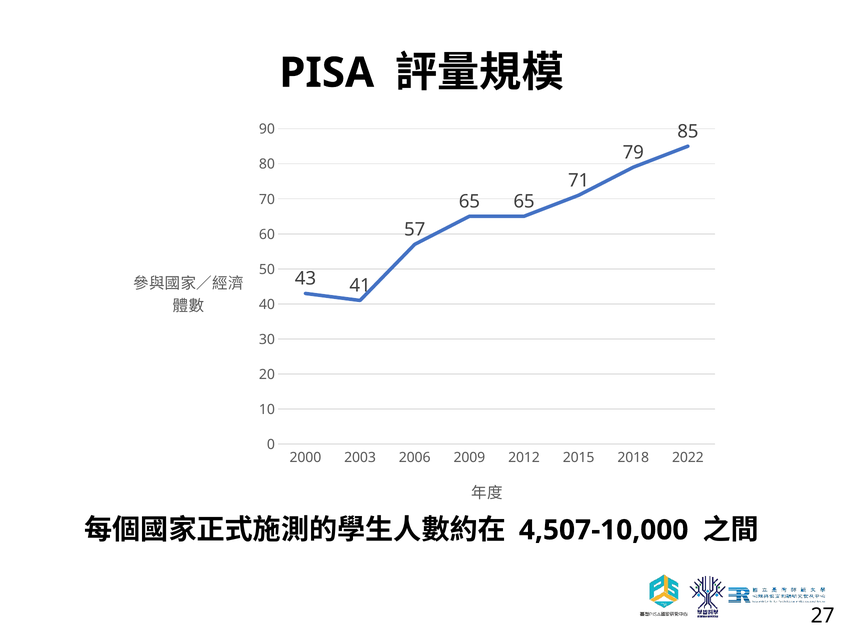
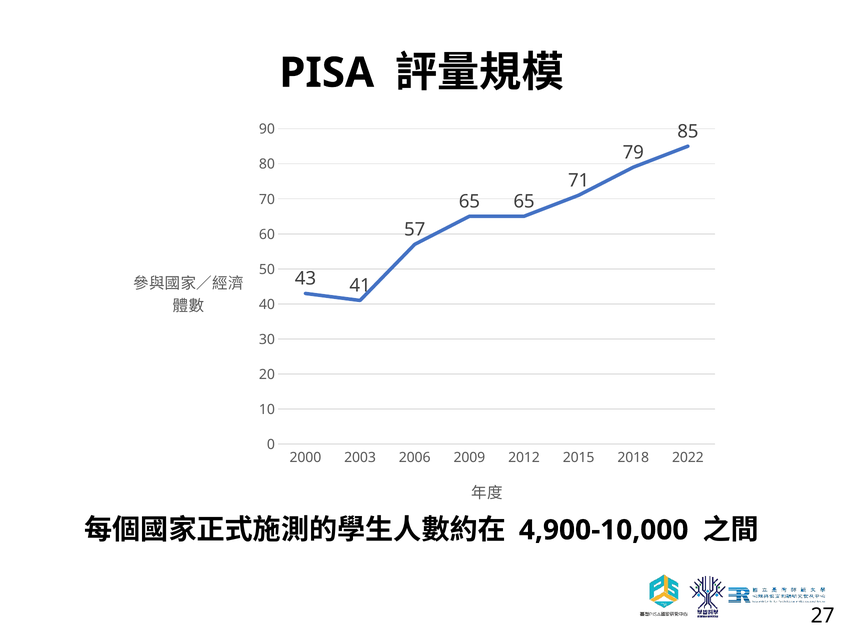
4,507-10,000: 4,507-10,000 -> 4,900-10,000
